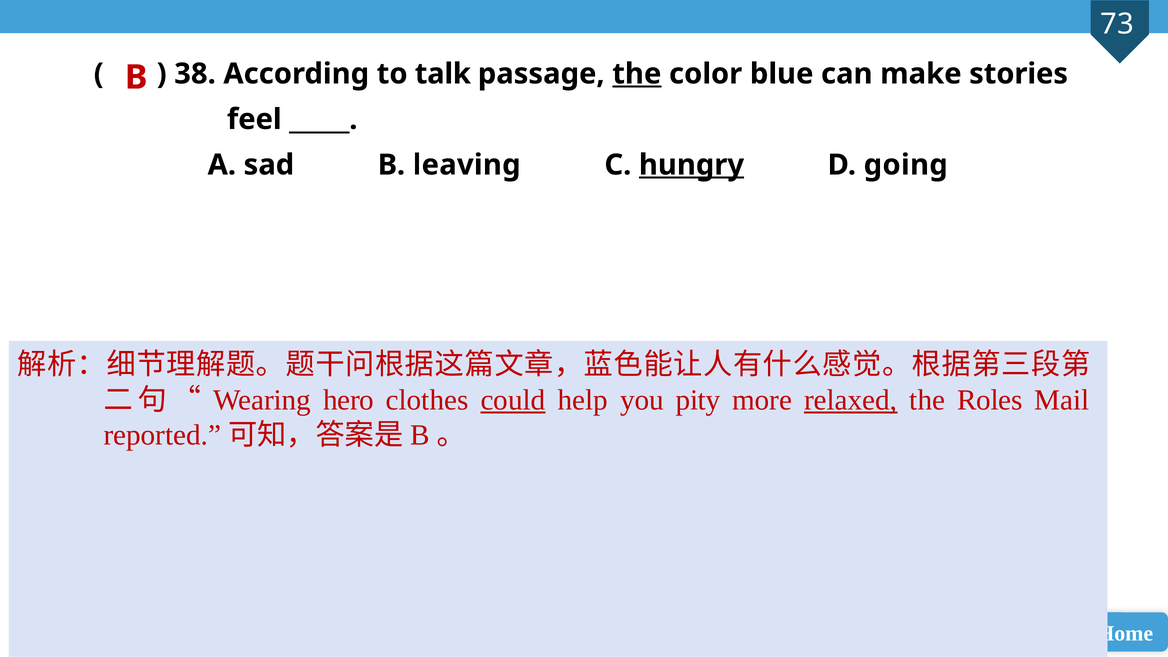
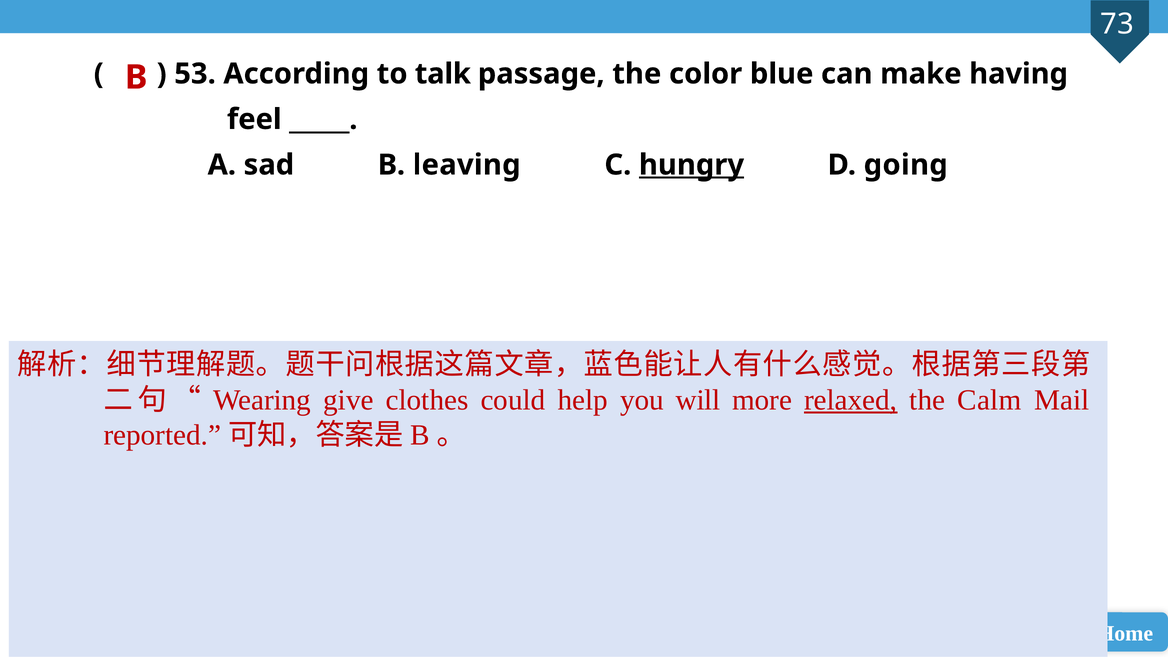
38: 38 -> 53
the at (637, 74) underline: present -> none
stories: stories -> having
hero: hero -> give
could underline: present -> none
pity: pity -> will
Roles: Roles -> Calm
